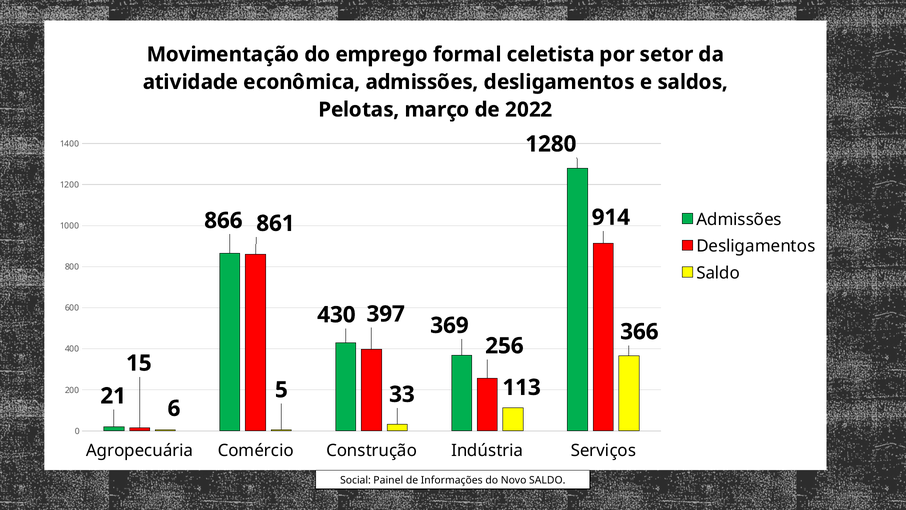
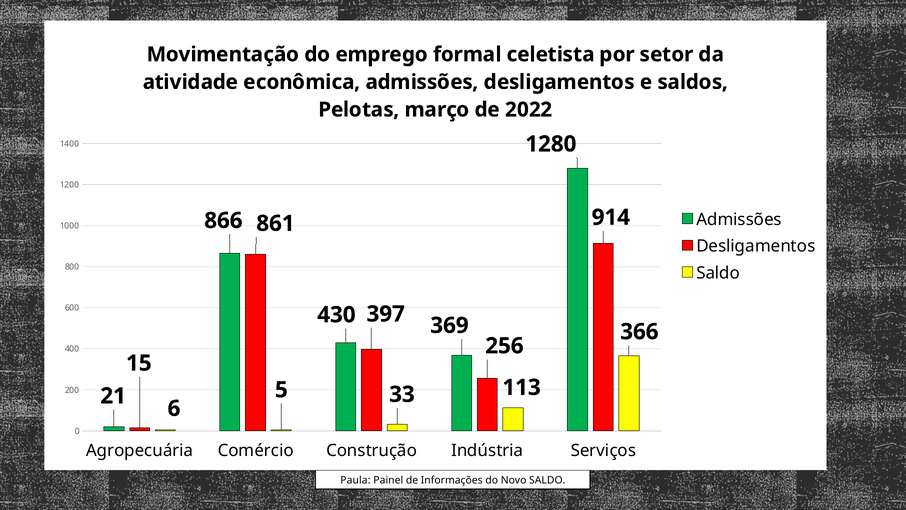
Social: Social -> Paula
